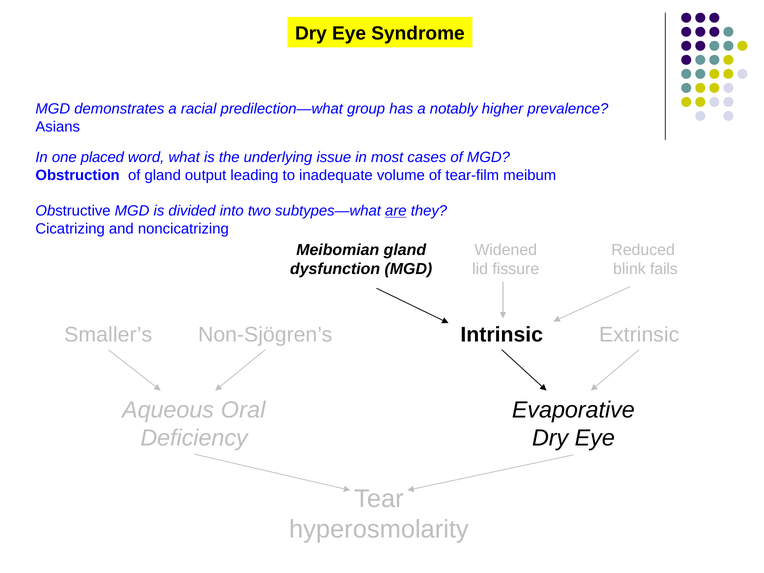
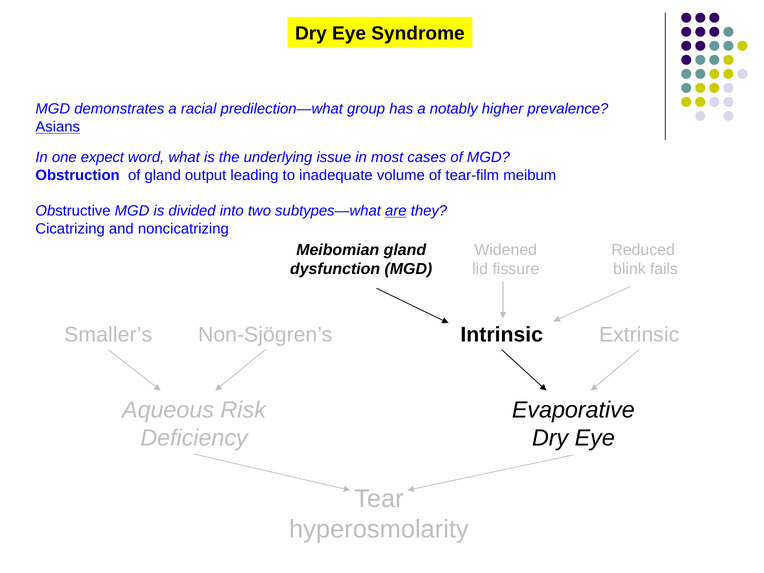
Asians underline: none -> present
placed: placed -> expect
Oral: Oral -> Risk
